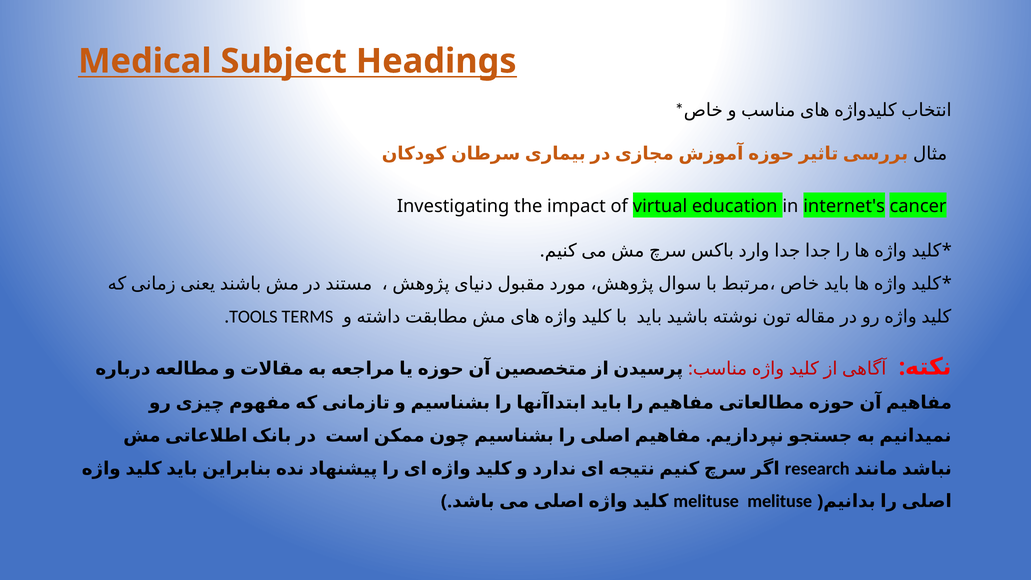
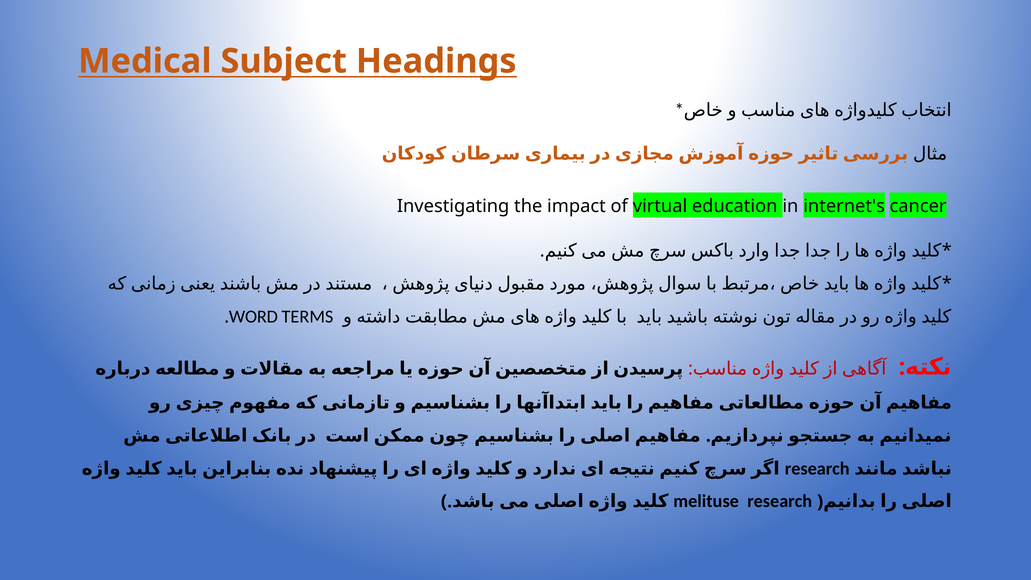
TOOLS: TOOLS -> WORD
melituse melituse: melituse -> research
